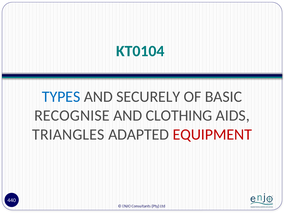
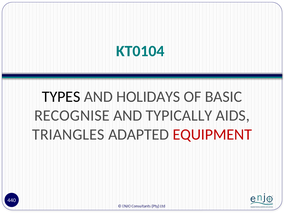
TYPES colour: blue -> black
SECURELY: SECURELY -> HOLIDAYS
CLOTHING: CLOTHING -> TYPICALLY
